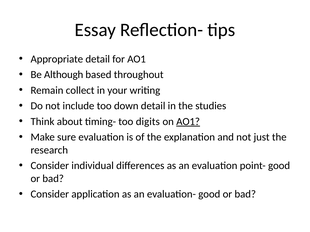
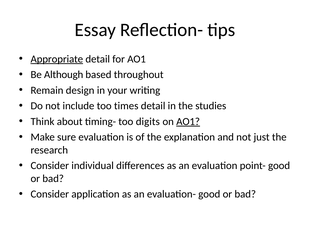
Appropriate underline: none -> present
collect: collect -> design
down: down -> times
